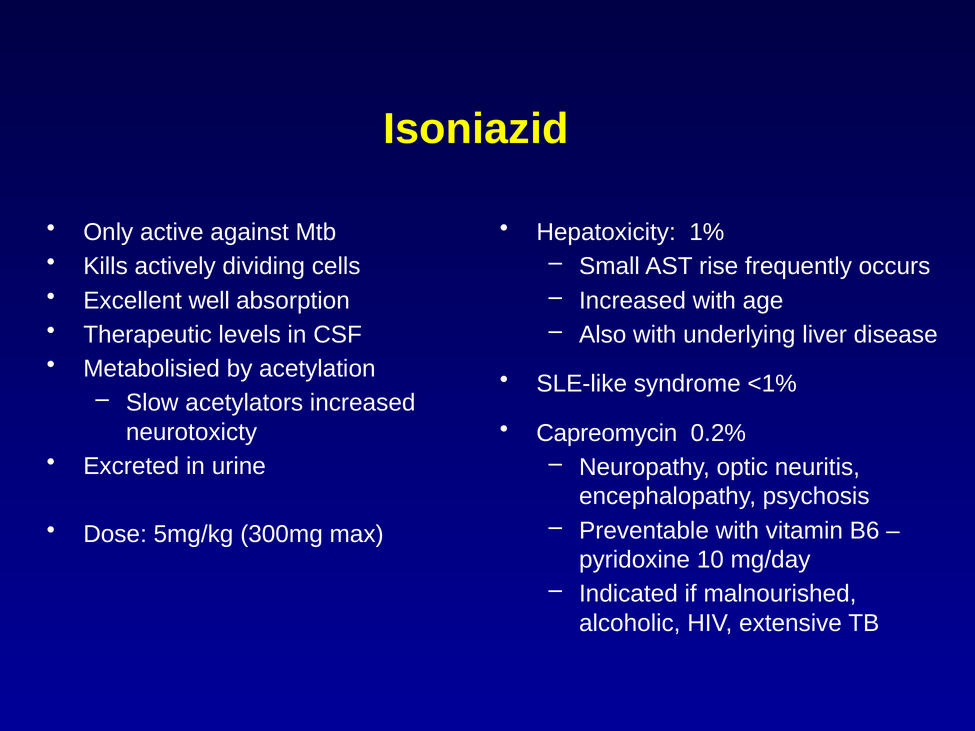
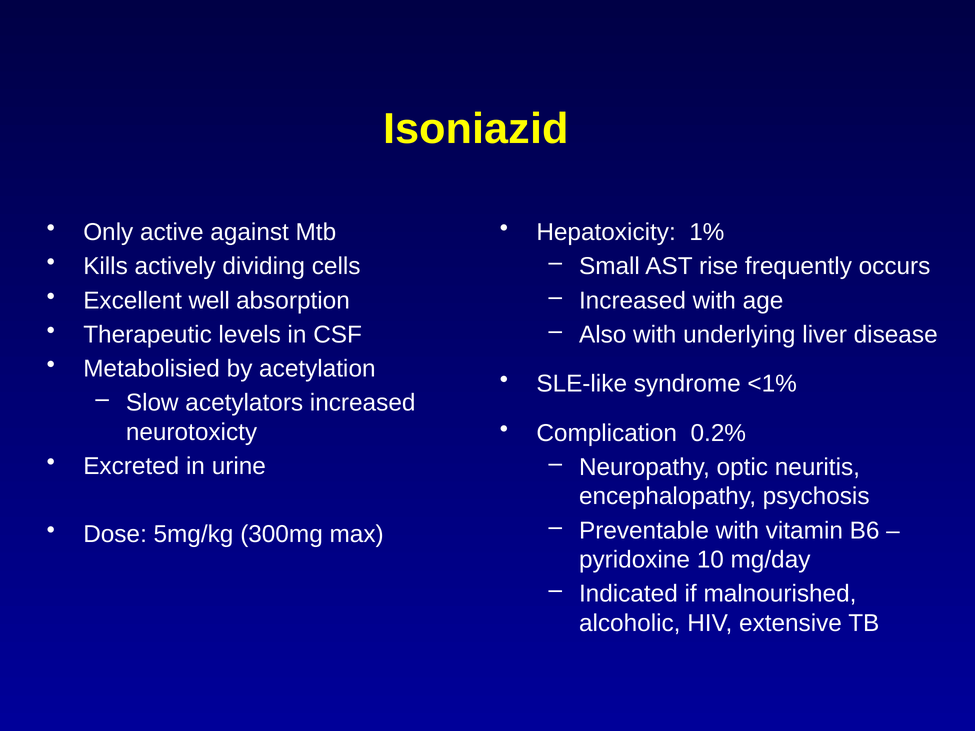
Capreomycin: Capreomycin -> Complication
